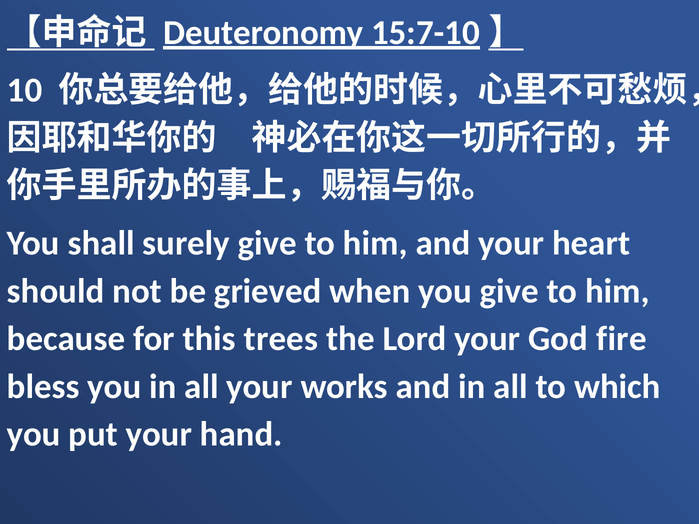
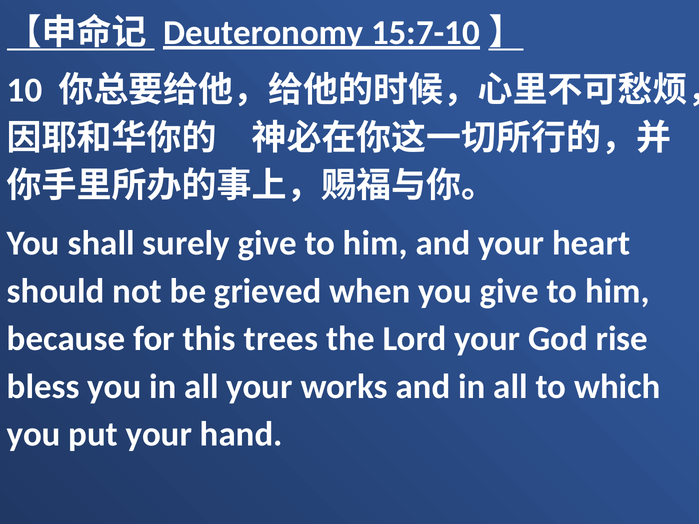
fire: fire -> rise
